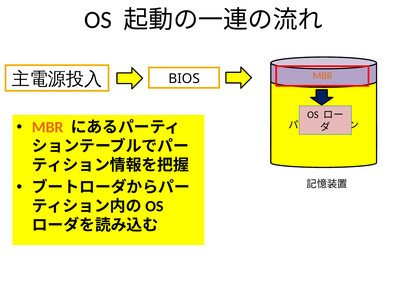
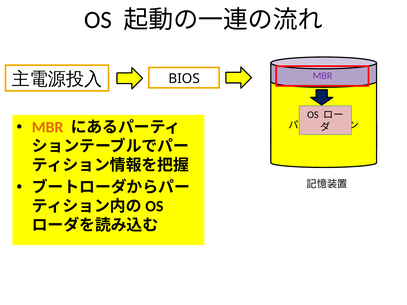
MBR at (323, 76) colour: orange -> purple
